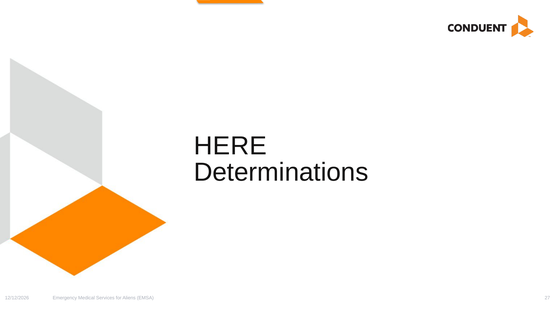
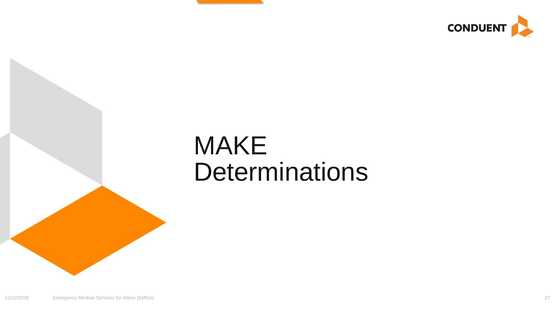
HERE: HERE -> MAKE
